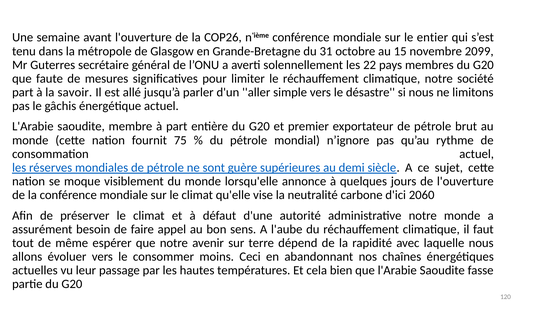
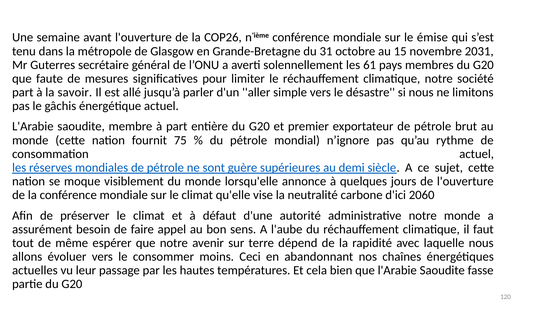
entier: entier -> émise
2099: 2099 -> 2031
22: 22 -> 61
